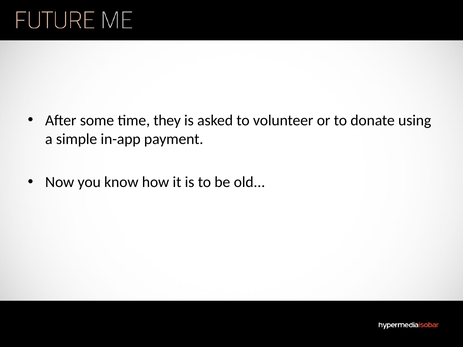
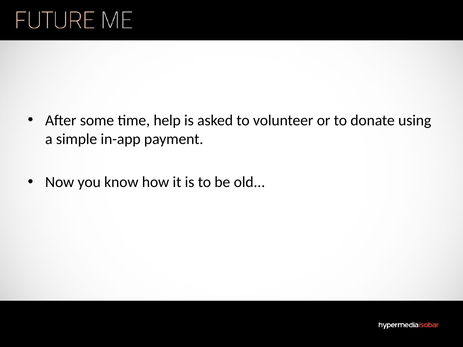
they: they -> help
